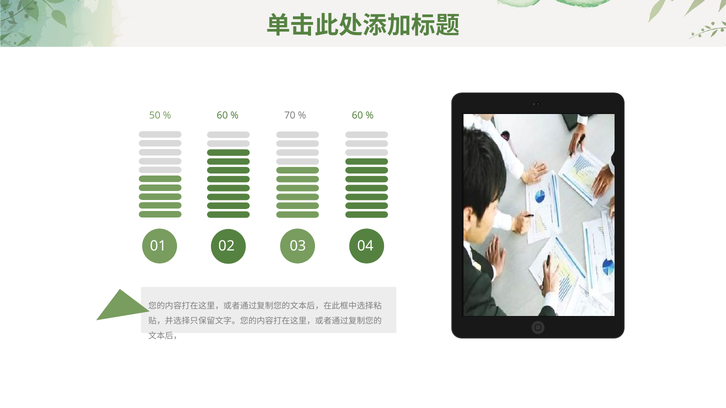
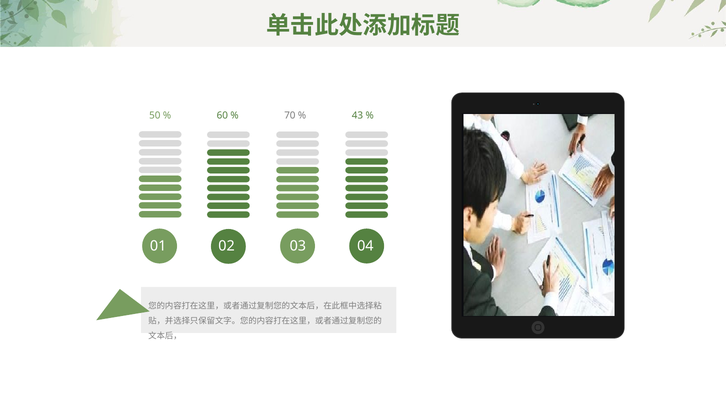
60 at (357, 115): 60 -> 43
